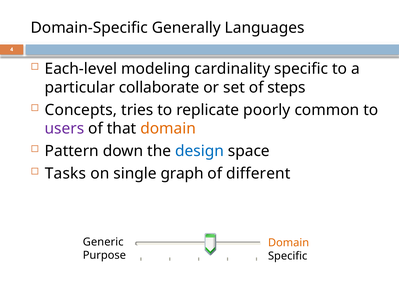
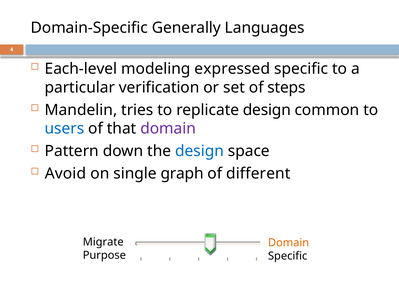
cardinality: cardinality -> expressed
collaborate: collaborate -> verification
Concepts: Concepts -> Mandelin
replicate poorly: poorly -> design
users colour: purple -> blue
domain at (168, 129) colour: orange -> purple
Tasks: Tasks -> Avoid
Generic: Generic -> Migrate
